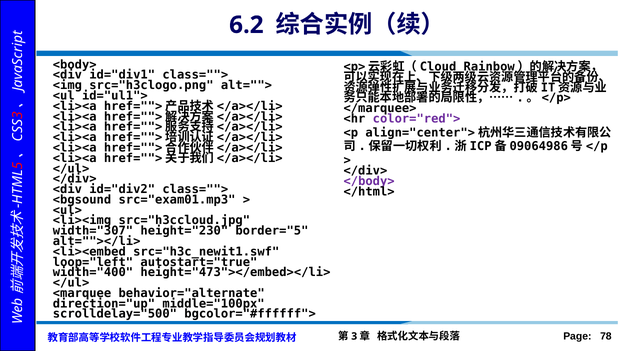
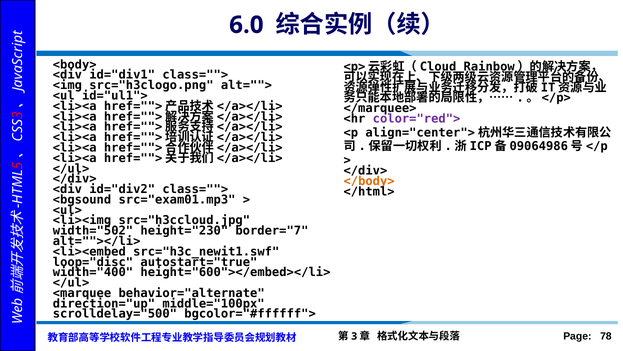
6.2: 6.2 -> 6.0
</body> colour: purple -> orange
width="307: width="307 -> width="502
border="5: border="5 -> border="7
loop="left: loop="left -> loop="disc
height="473"></embed></li>: height="473"></embed></li> -> height="600"></embed></li>
